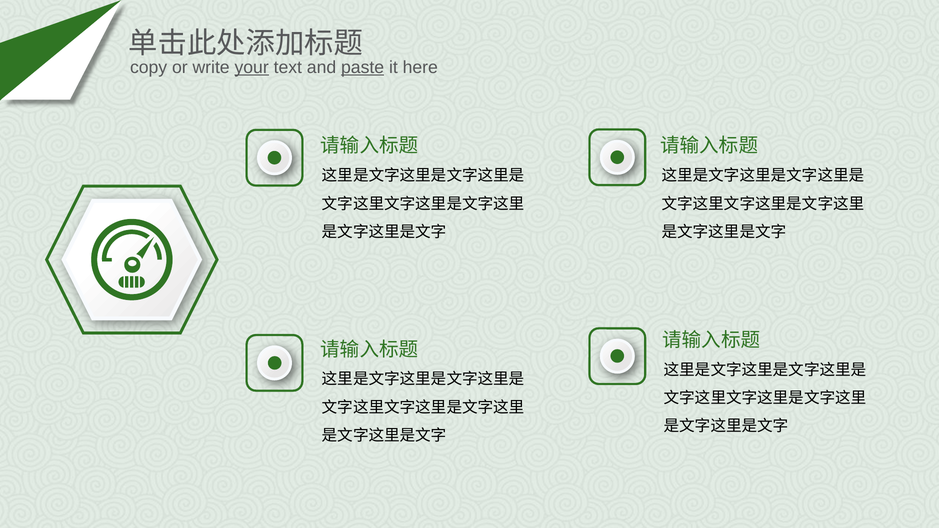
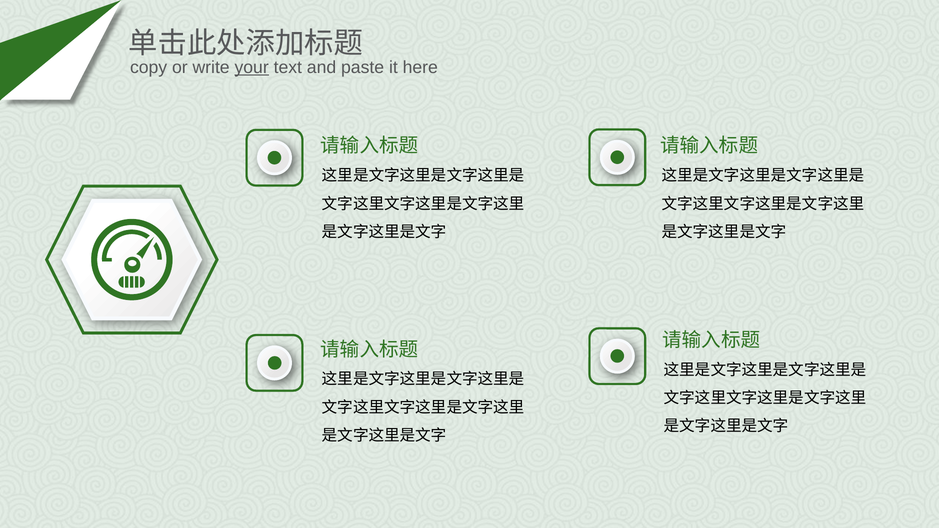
paste underline: present -> none
